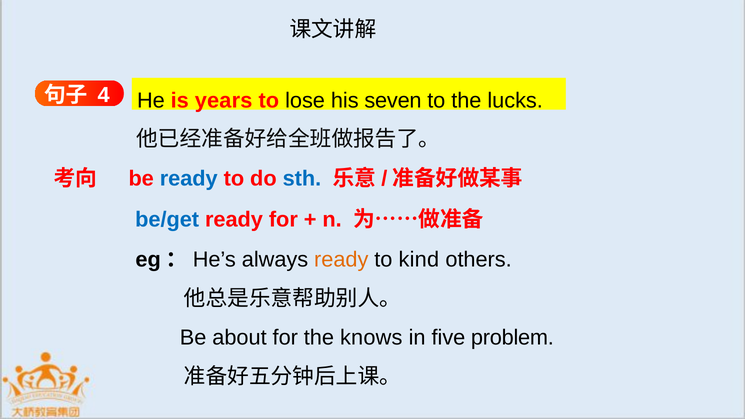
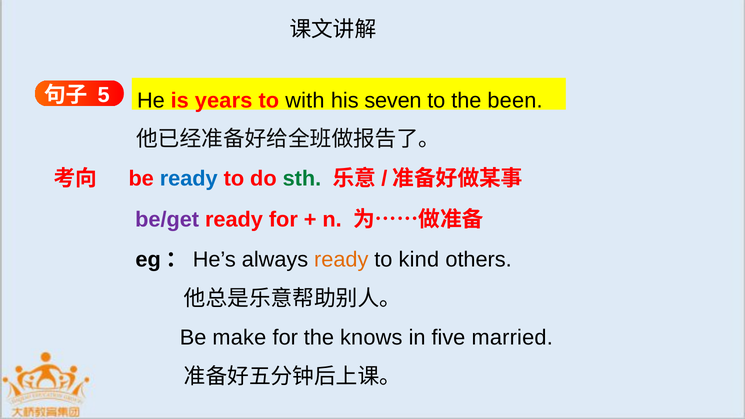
4: 4 -> 5
lose: lose -> with
lucks: lucks -> been
sth colour: blue -> green
be/get colour: blue -> purple
about: about -> make
problem: problem -> married
